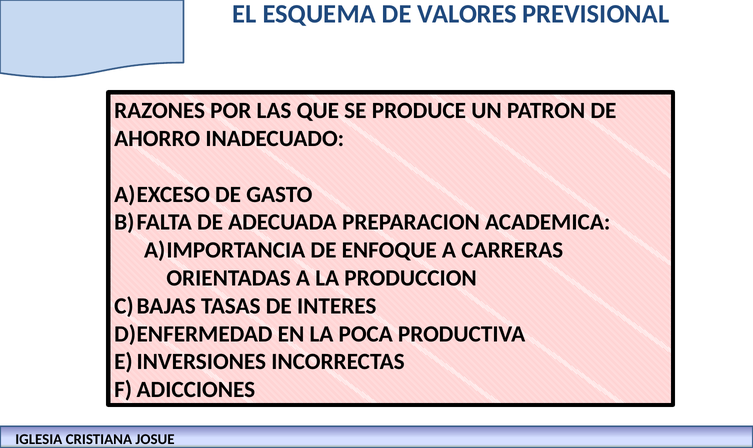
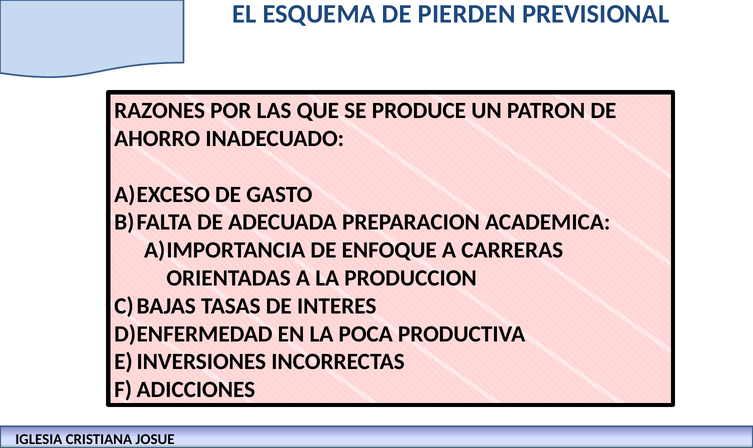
VALORES: VALORES -> PIERDEN
